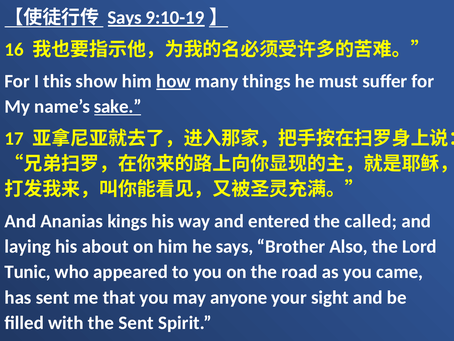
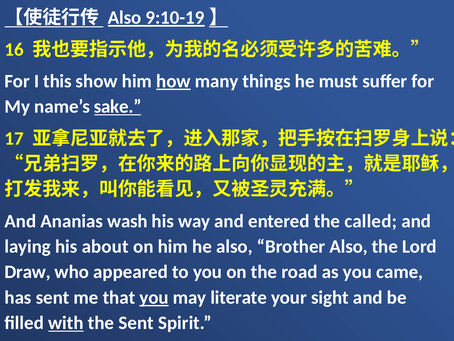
Says at (125, 18): Says -> Also
kings: kings -> wash
he says: says -> also
Tunic: Tunic -> Draw
you at (154, 297) underline: none -> present
anyone: anyone -> literate
with underline: none -> present
